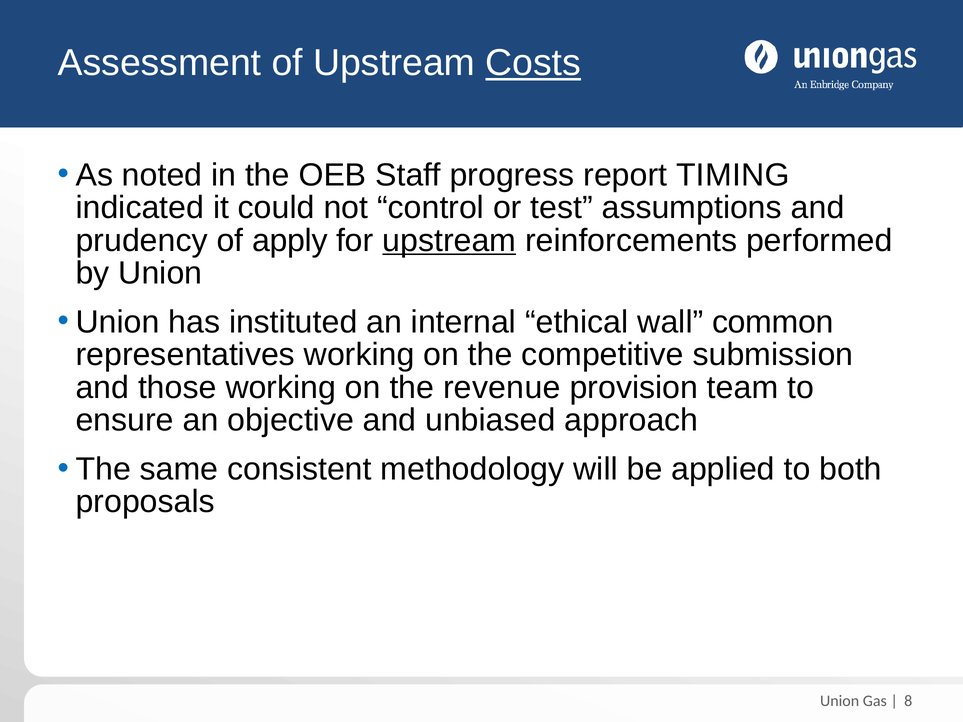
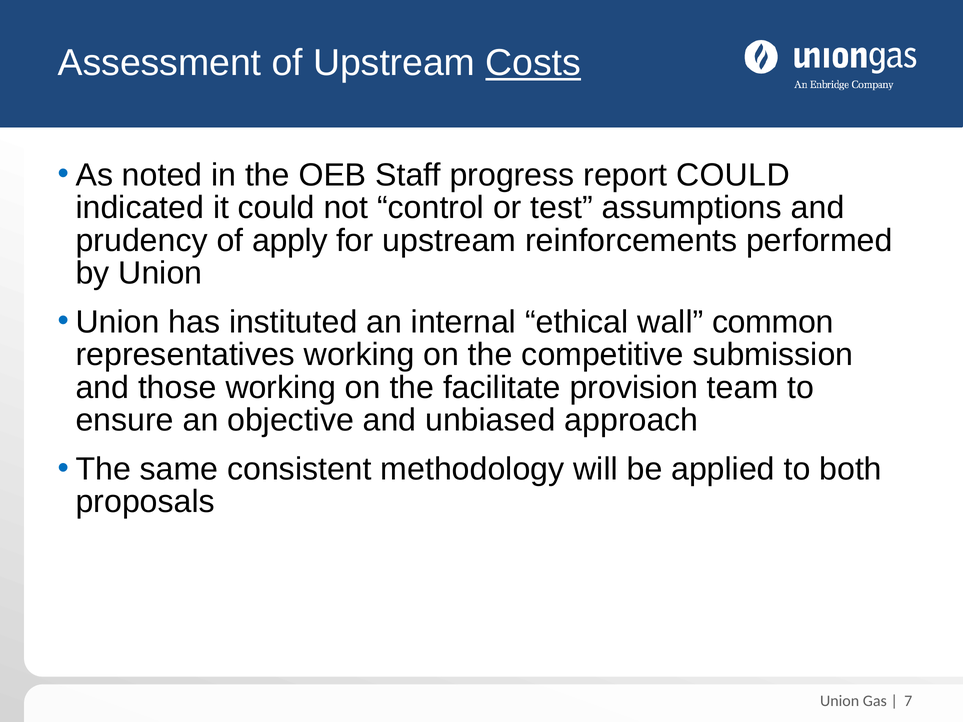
report TIMING: TIMING -> COULD
upstream at (449, 241) underline: present -> none
revenue: revenue -> facilitate
8: 8 -> 7
